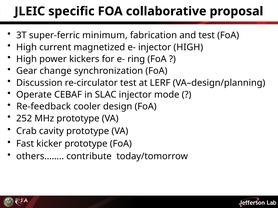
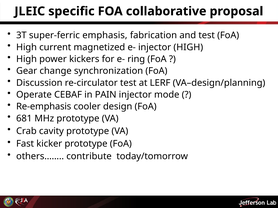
minimum: minimum -> emphasis
SLAC: SLAC -> PAIN
Re-feedback: Re-feedback -> Re-emphasis
252: 252 -> 681
